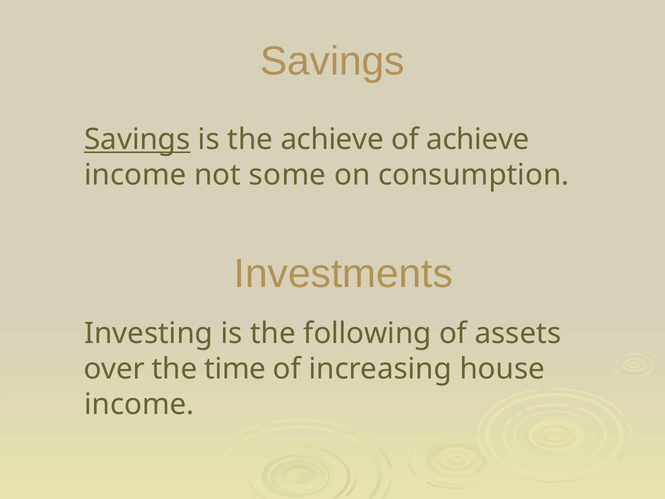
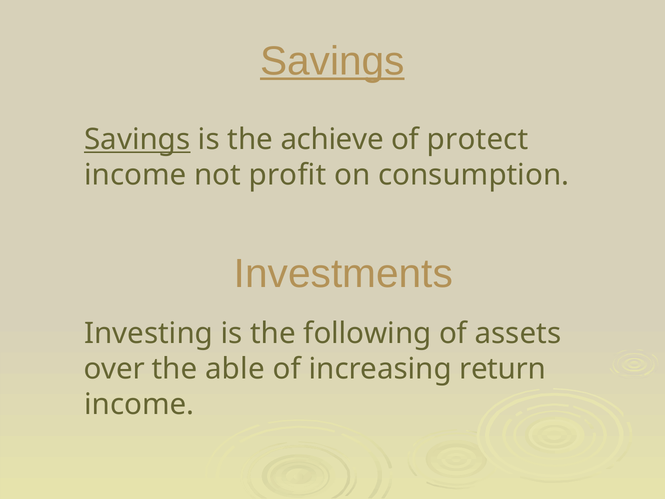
Savings at (332, 61) underline: none -> present
of achieve: achieve -> protect
some: some -> profit
time: time -> able
house: house -> return
